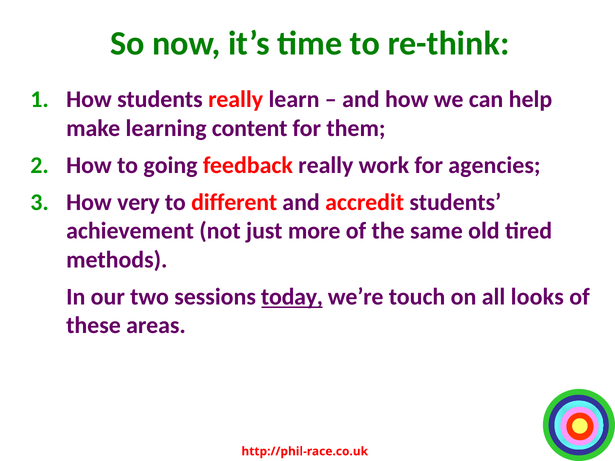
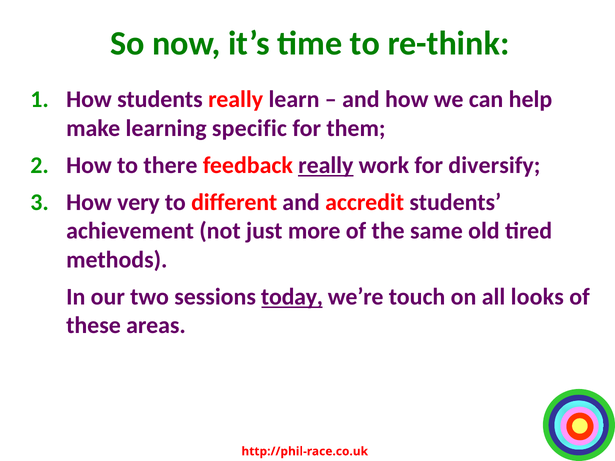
content: content -> specific
going: going -> there
really at (326, 165) underline: none -> present
agencies: agencies -> diversify
